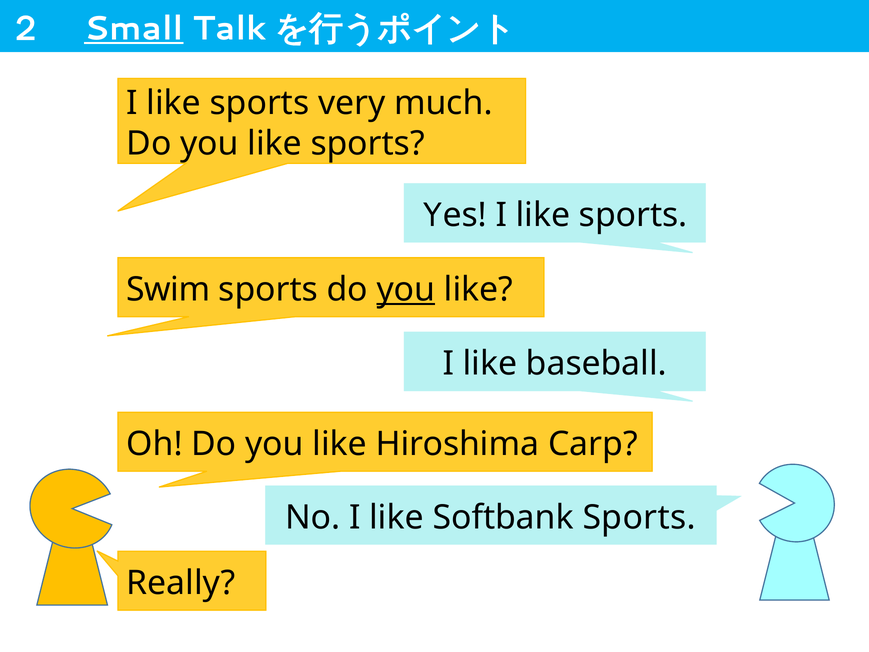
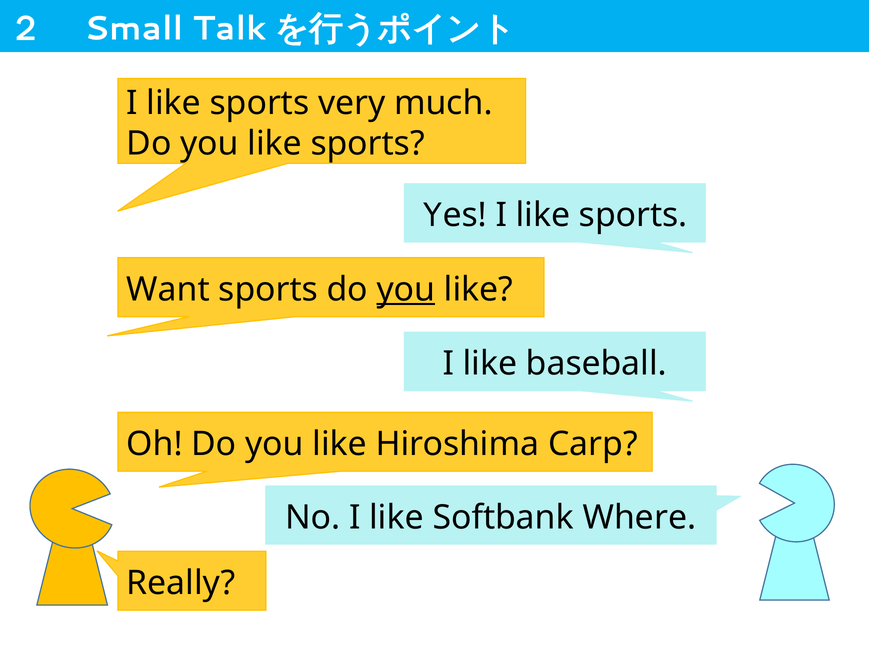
Small underline: present -> none
Swim: Swim -> Want
Softbank Sports: Sports -> Where
